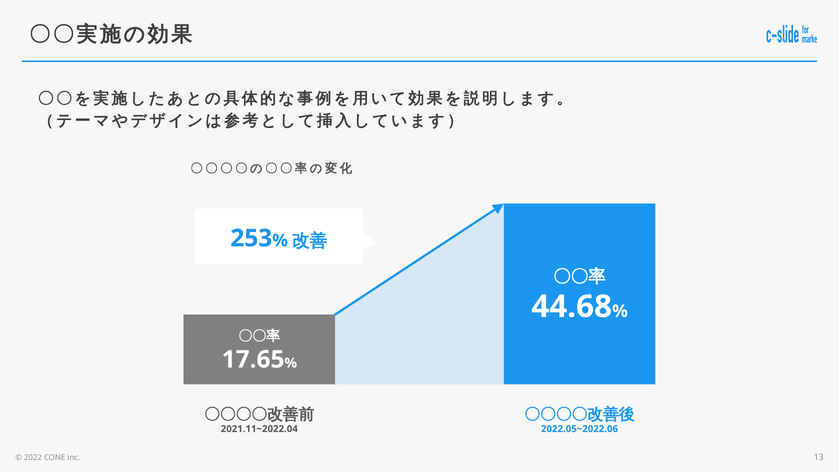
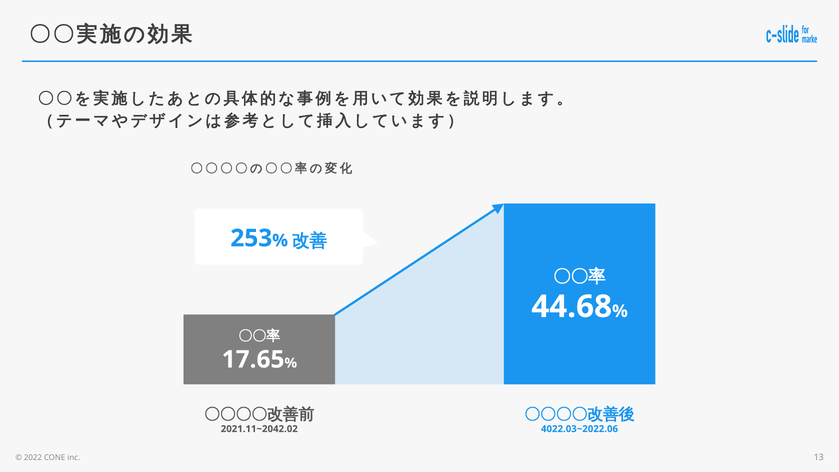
2021.11~2022.04: 2021.11~2022.04 -> 2021.11~2042.02
2022.05~2022.06: 2022.05~2022.06 -> 4022.03~2022.06
